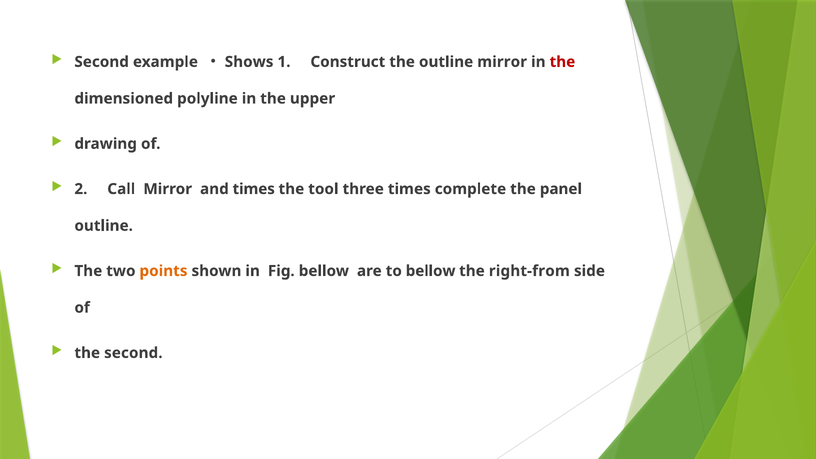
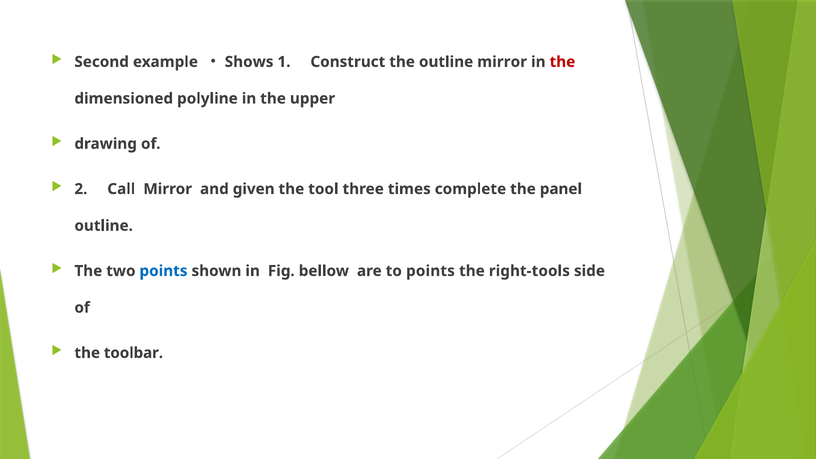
and times: times -> given
points at (163, 271) colour: orange -> blue
to bellow: bellow -> points
right-from: right-from -> right-tools
the second: second -> toolbar
